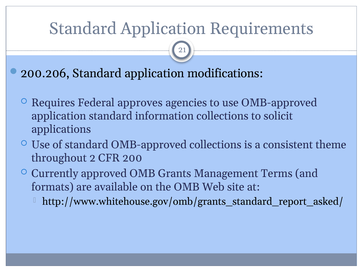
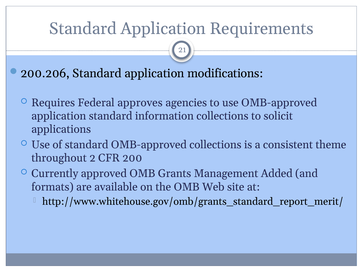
Terms: Terms -> Added
http://www.whitehouse.gov/omb/grants_standard_report_asked/: http://www.whitehouse.gov/omb/grants_standard_report_asked/ -> http://www.whitehouse.gov/omb/grants_standard_report_merit/
